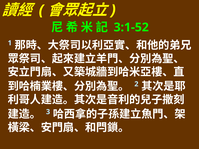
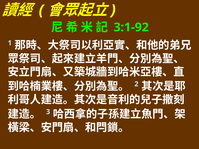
3:1-52: 3:1-52 -> 3:1-92
